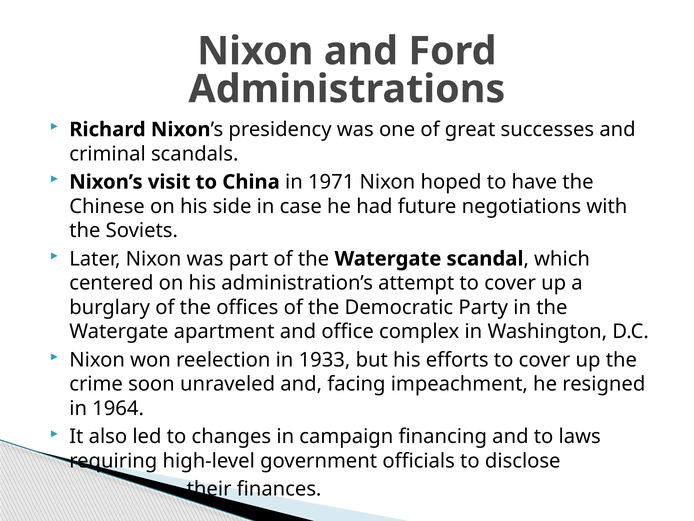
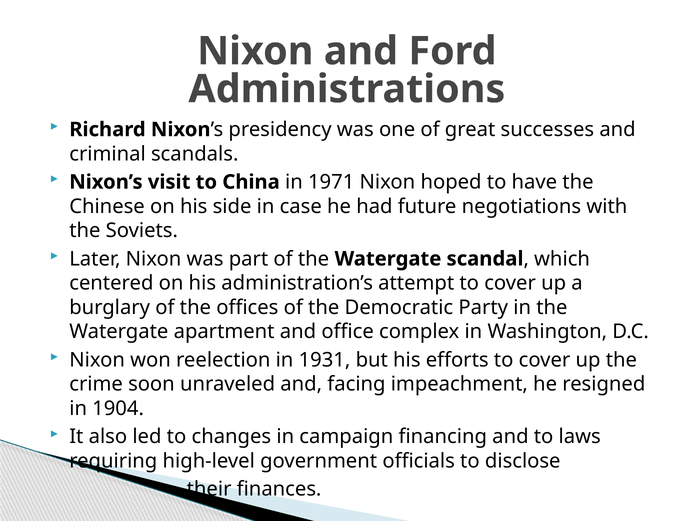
1933: 1933 -> 1931
1964: 1964 -> 1904
